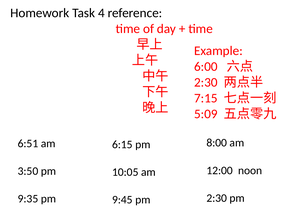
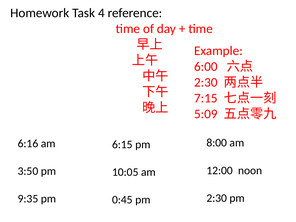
6:51: 6:51 -> 6:16
9:45: 9:45 -> 0:45
